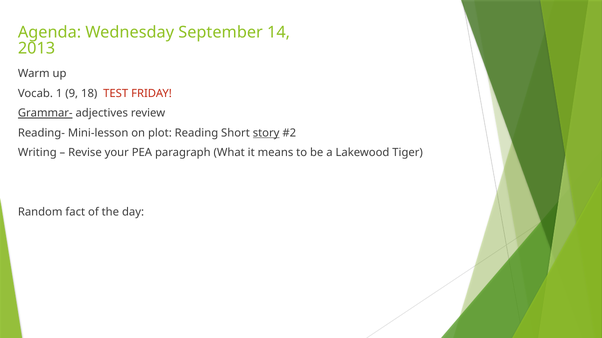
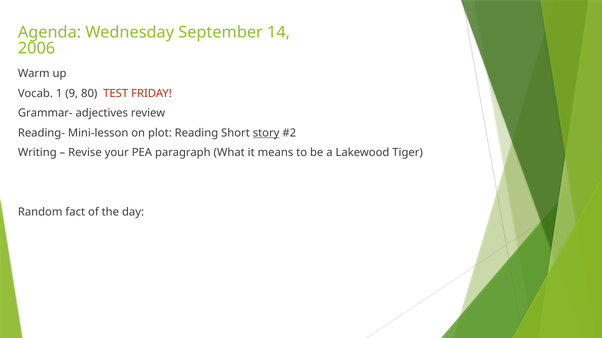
2013: 2013 -> 2006
18: 18 -> 80
Grammar- underline: present -> none
